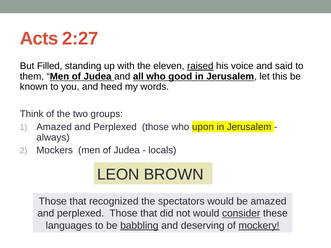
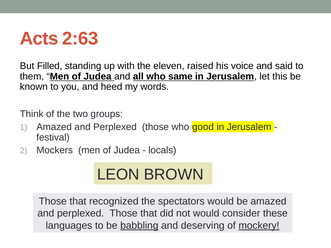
2:27: 2:27 -> 2:63
raised underline: present -> none
good: good -> same
upon: upon -> good
always: always -> festival
consider underline: present -> none
